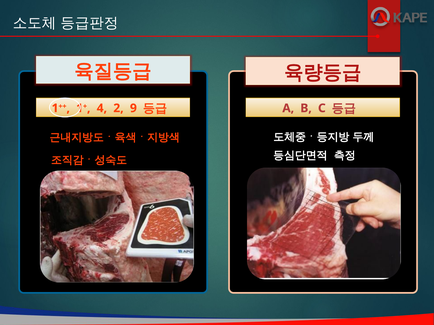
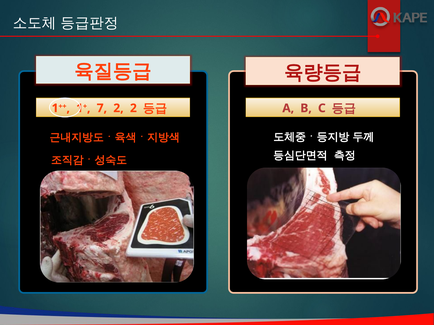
4: 4 -> 7
2 9: 9 -> 2
